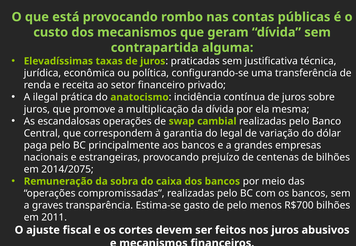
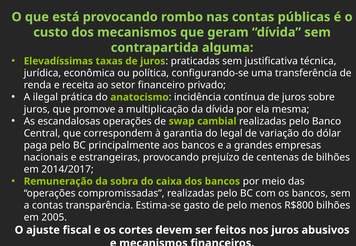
2014/2075: 2014/2075 -> 2014/2017
a graves: graves -> contas
R$700: R$700 -> R$800
2011: 2011 -> 2005
